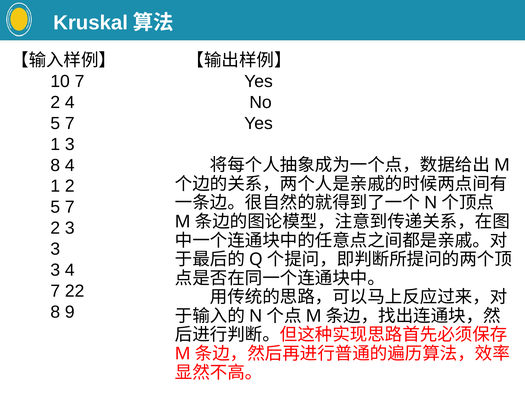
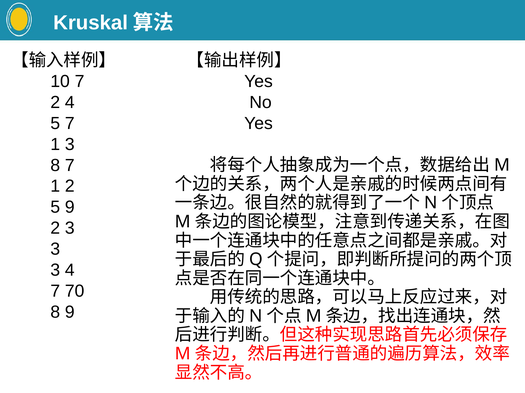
8 4: 4 -> 7
7 at (70, 208): 7 -> 9
22: 22 -> 70
